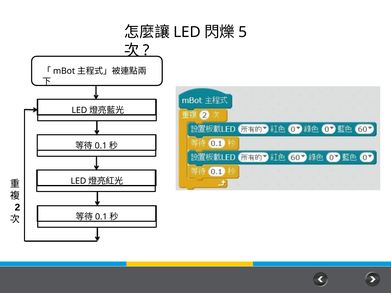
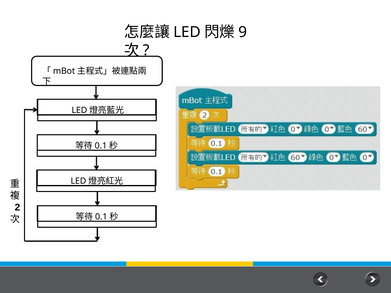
5: 5 -> 9
